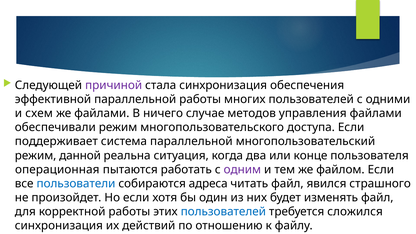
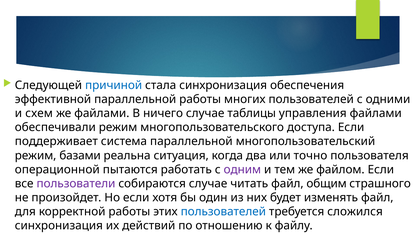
причиной colour: purple -> blue
методов: методов -> таблицы
данной: данной -> базами
конце: конце -> точно
операционная: операционная -> операционной
пользователи colour: blue -> purple
собираются адреса: адреса -> случае
явился: явился -> общим
